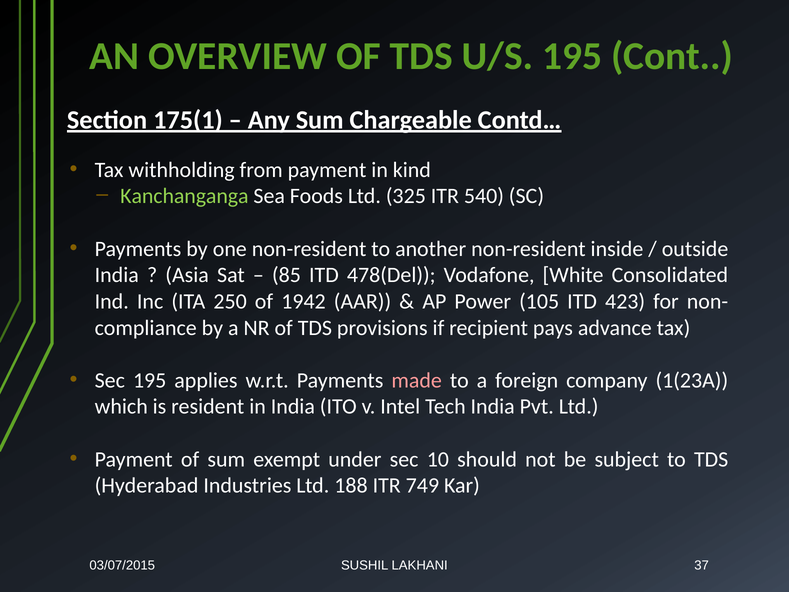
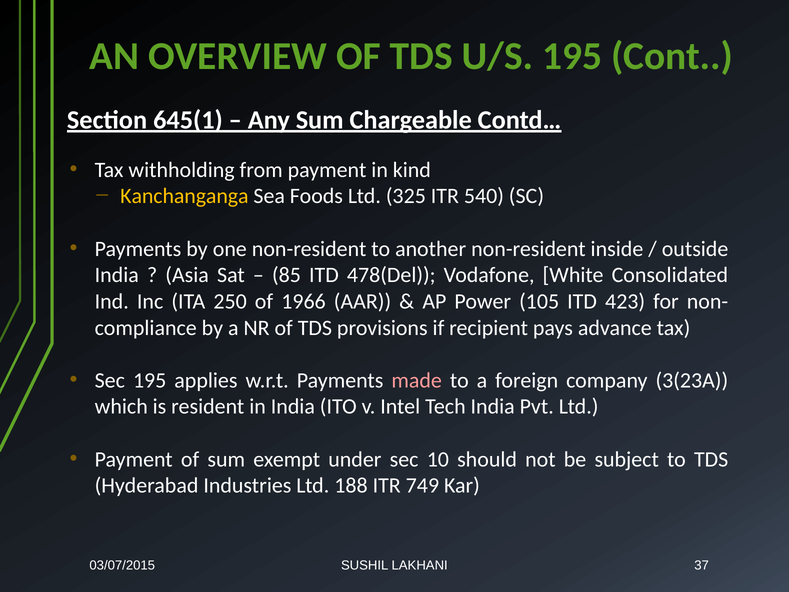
175(1: 175(1 -> 645(1
Kanchanganga colour: light green -> yellow
1942: 1942 -> 1966
1(23A: 1(23A -> 3(23A
